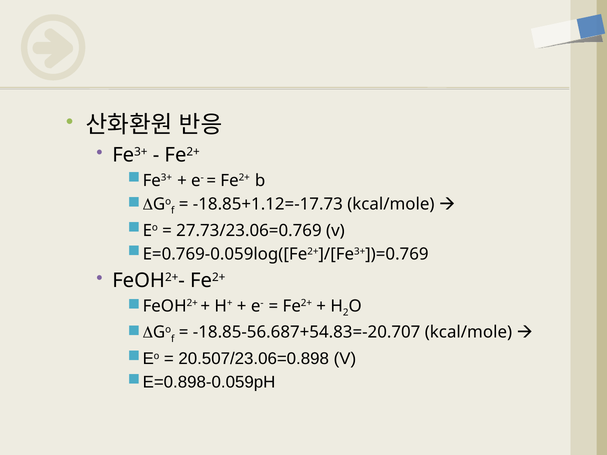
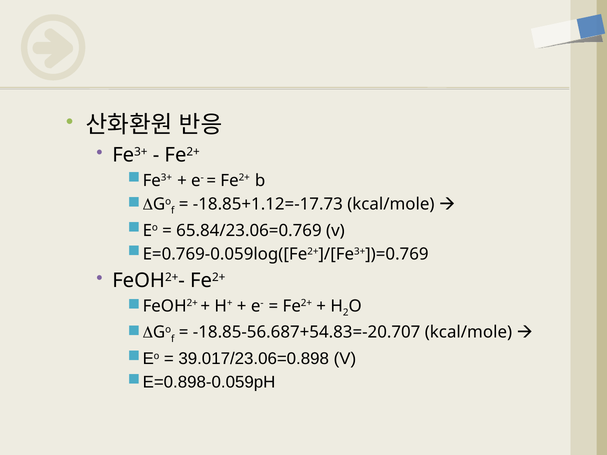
27.73/23.06=0.769: 27.73/23.06=0.769 -> 65.84/23.06=0.769
20.507/23.06=0.898: 20.507/23.06=0.898 -> 39.017/23.06=0.898
